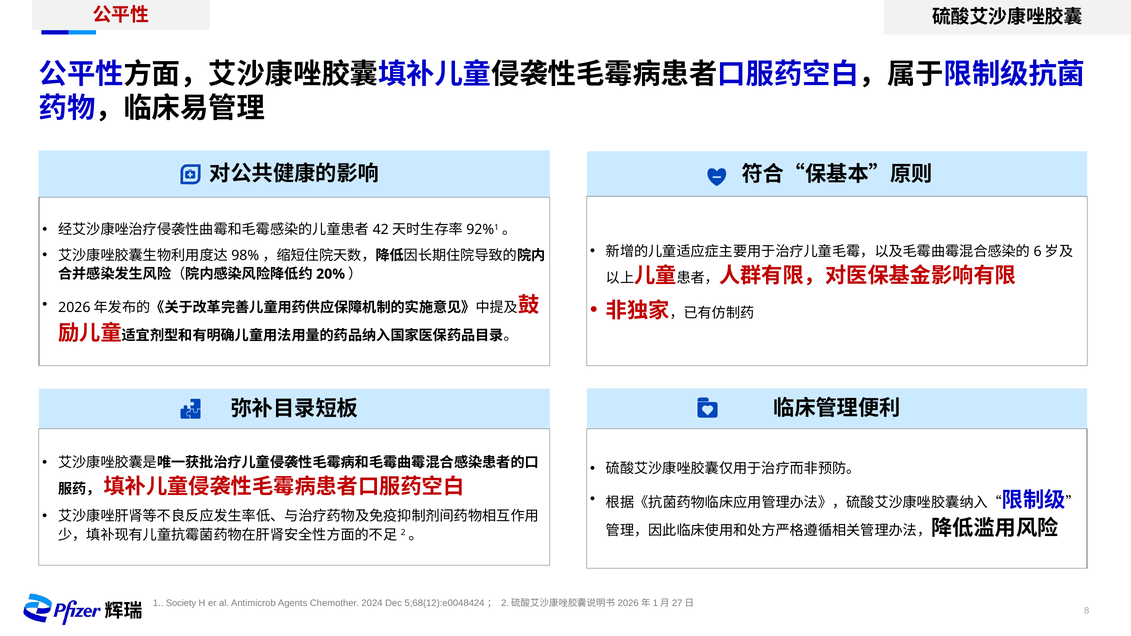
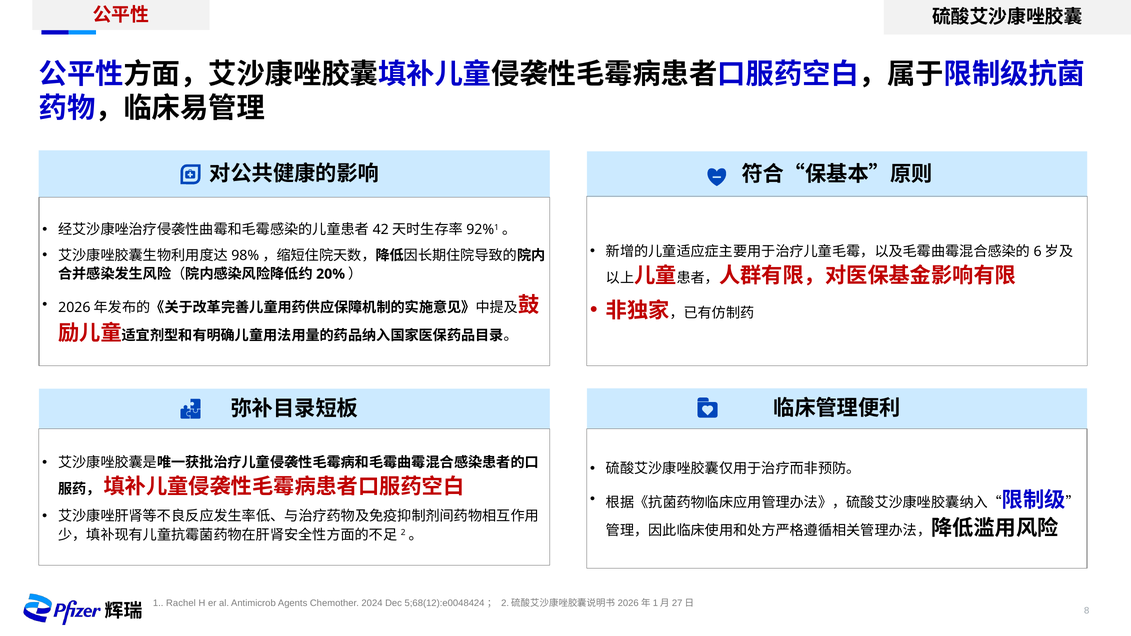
Society: Society -> Rachel
